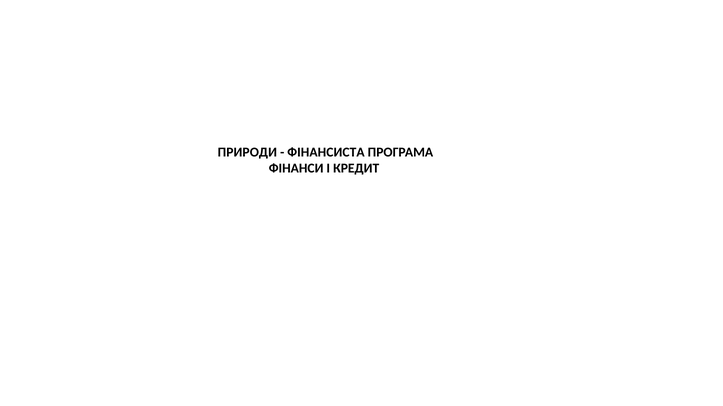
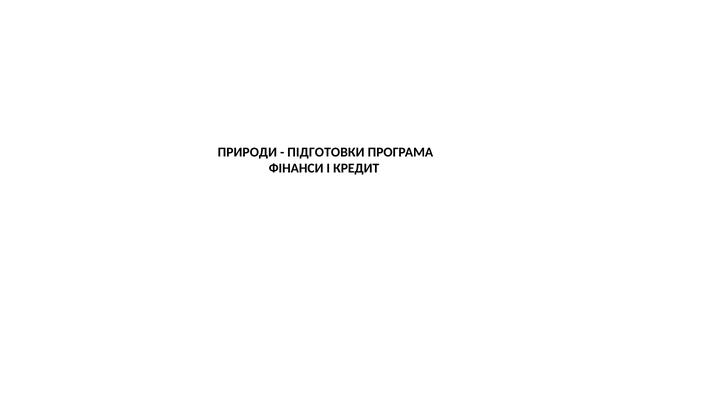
ФІНАНСИСТА: ФІНАНСИСТА -> ПІДГОТОВКИ
